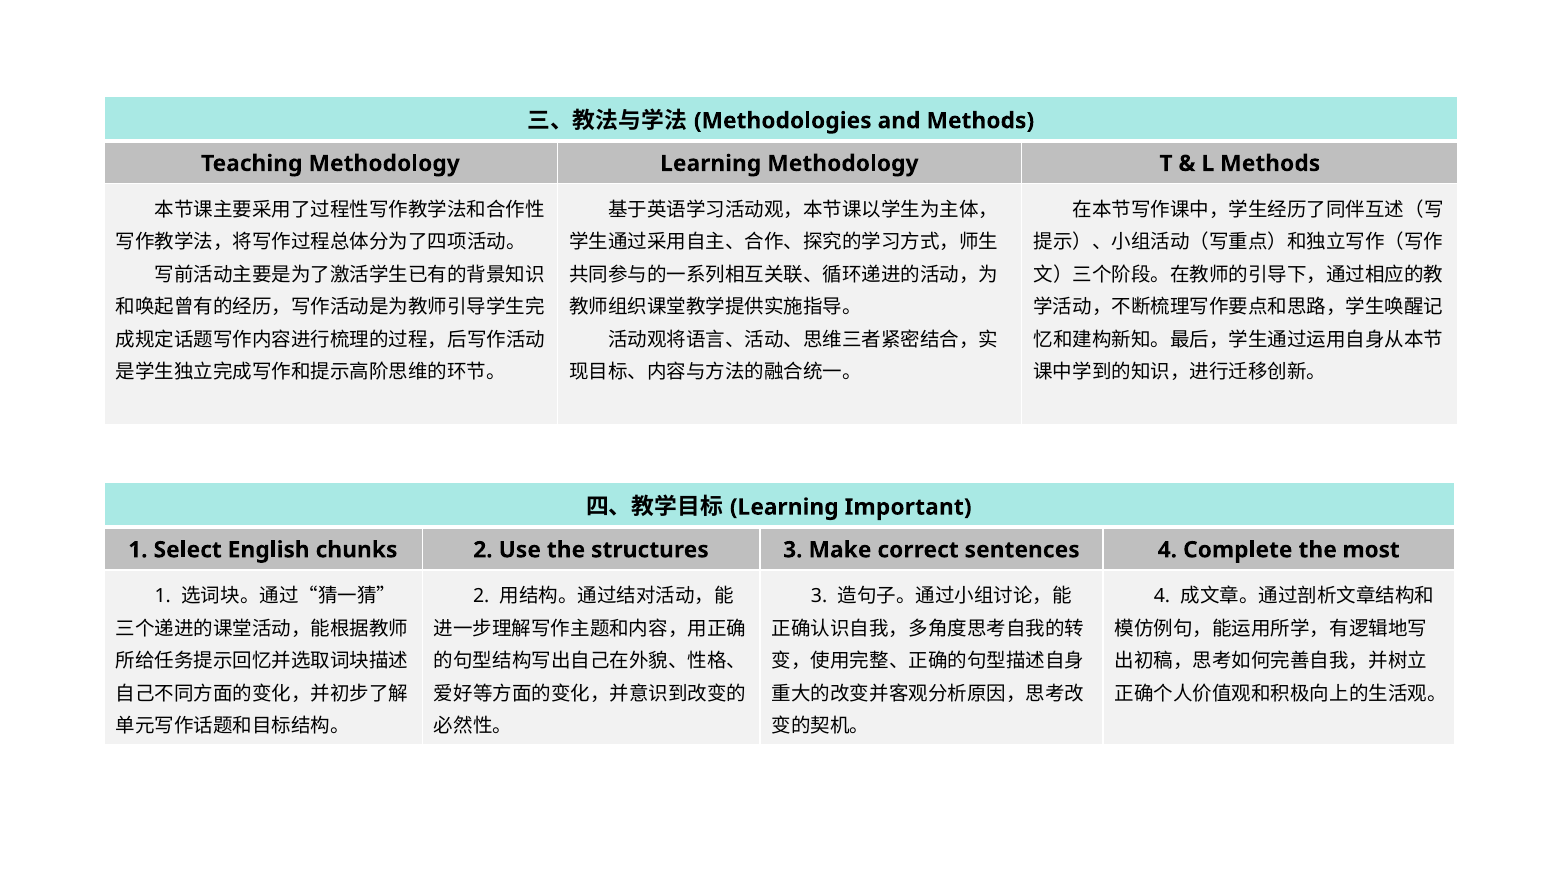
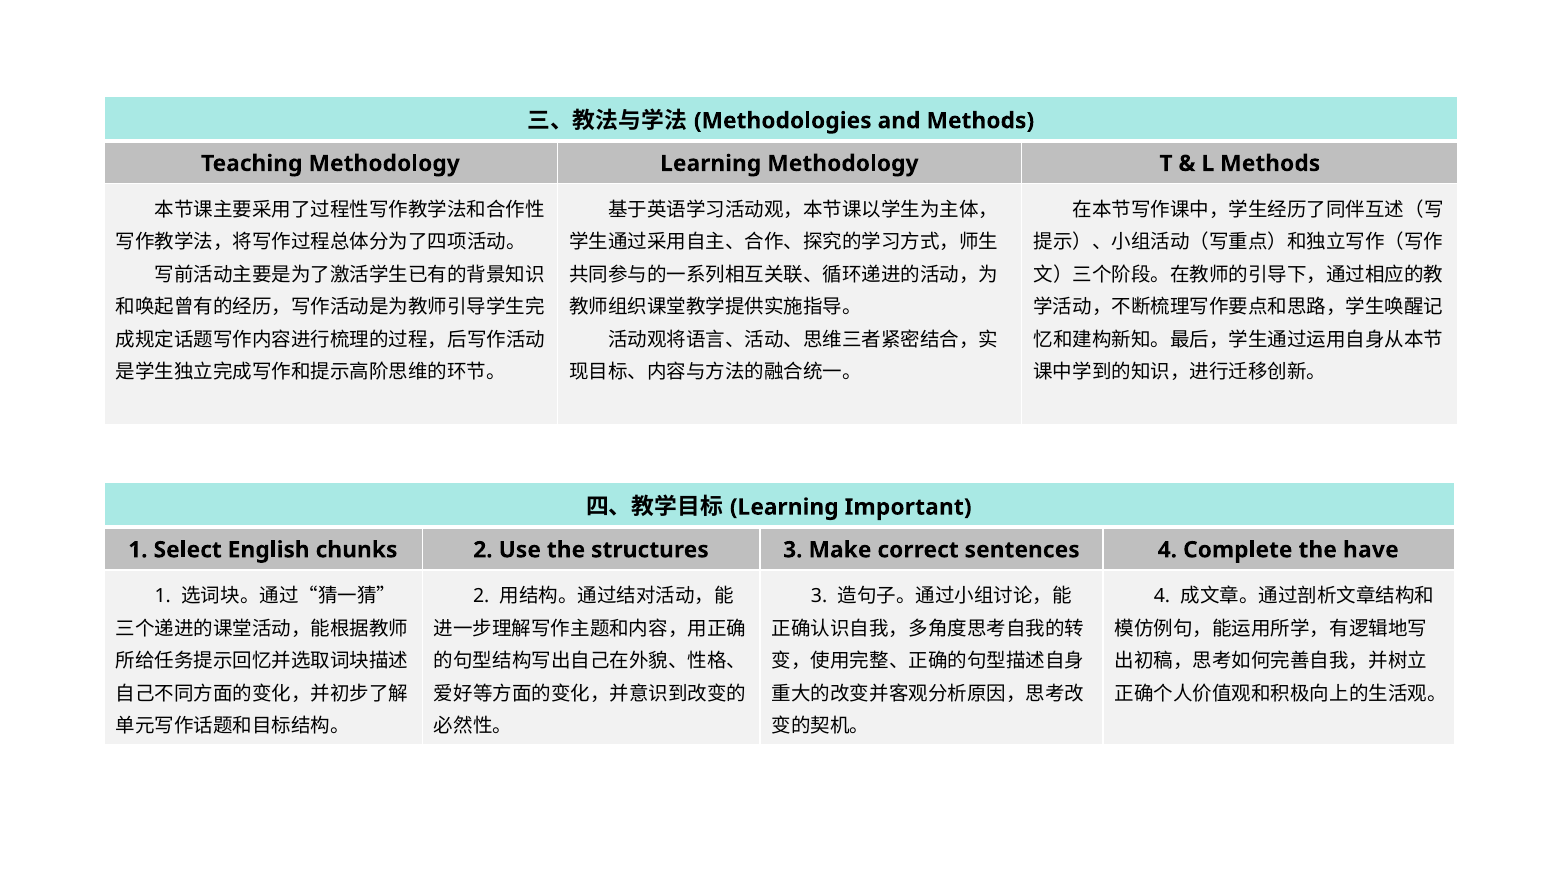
most: most -> have
